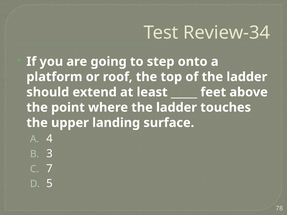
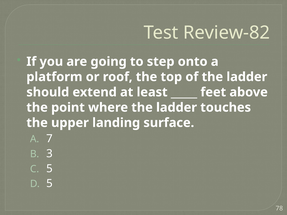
Review-34: Review-34 -> Review-82
4: 4 -> 7
7 at (49, 169): 7 -> 5
